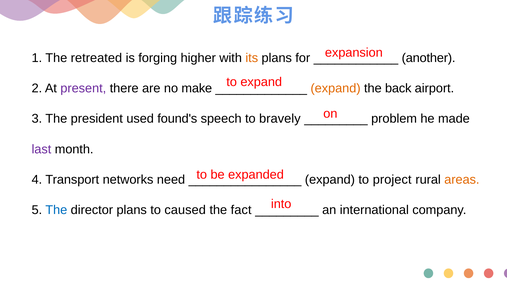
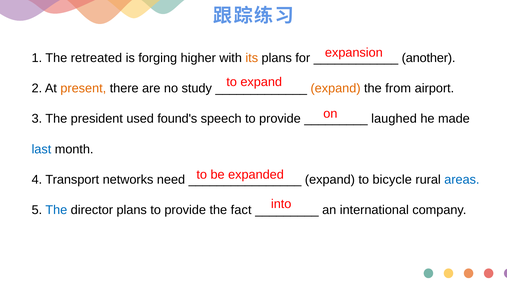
present colour: purple -> orange
make: make -> study
back: back -> from
speech to bravely: bravely -> provide
problem: problem -> laughed
last colour: purple -> blue
project: project -> bicycle
areas colour: orange -> blue
plans to caused: caused -> provide
